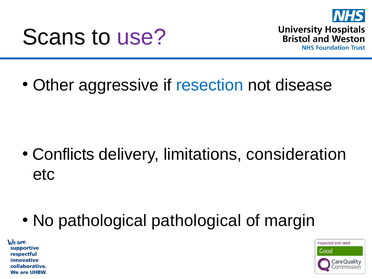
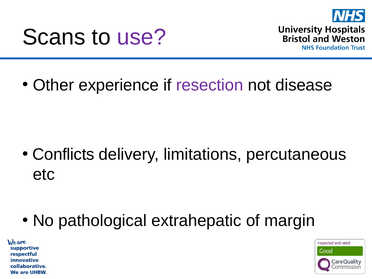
aggressive: aggressive -> experience
resection colour: blue -> purple
consideration: consideration -> percutaneous
pathological pathological: pathological -> extrahepatic
